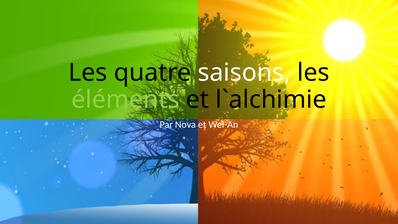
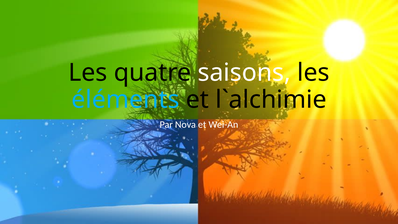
éléments colour: light green -> light blue
